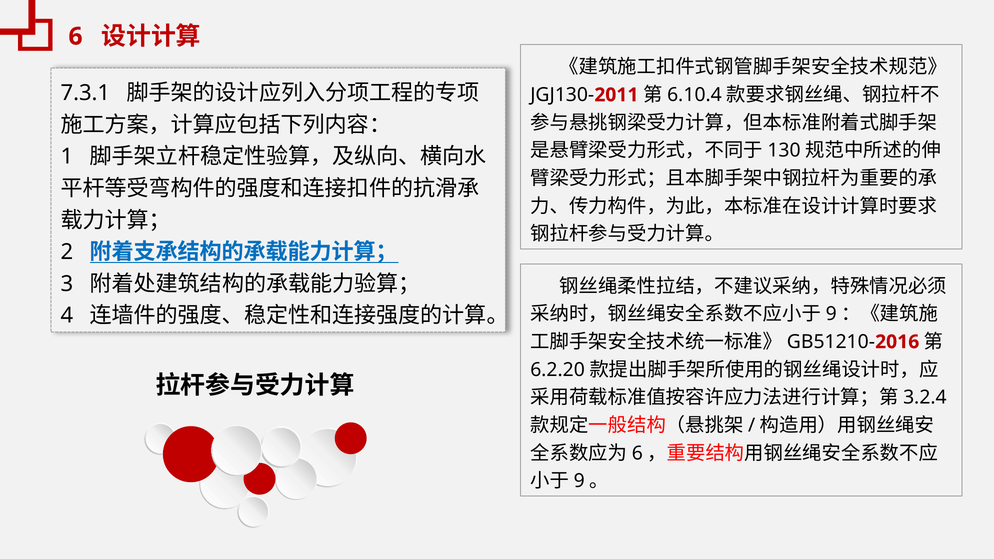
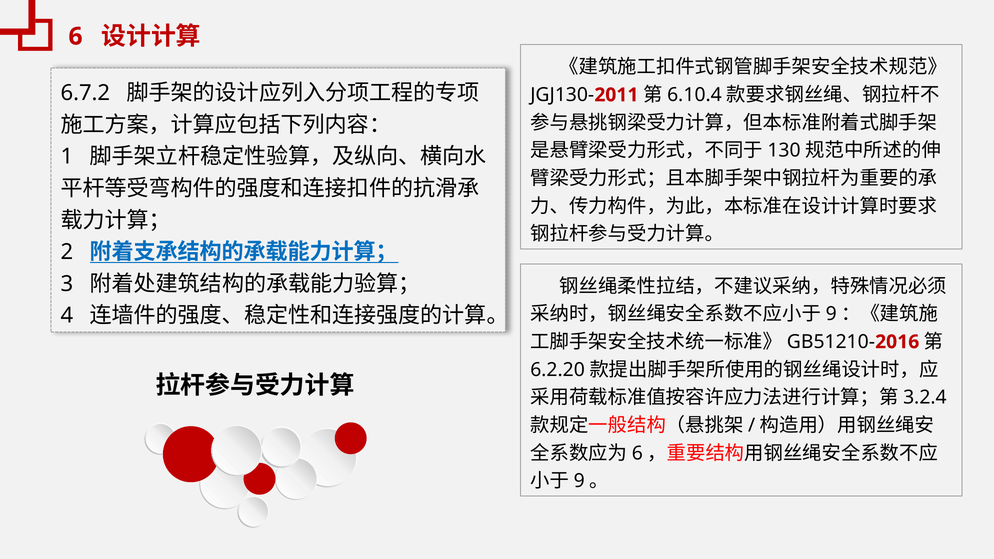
7.3.1: 7.3.1 -> 6.7.2
